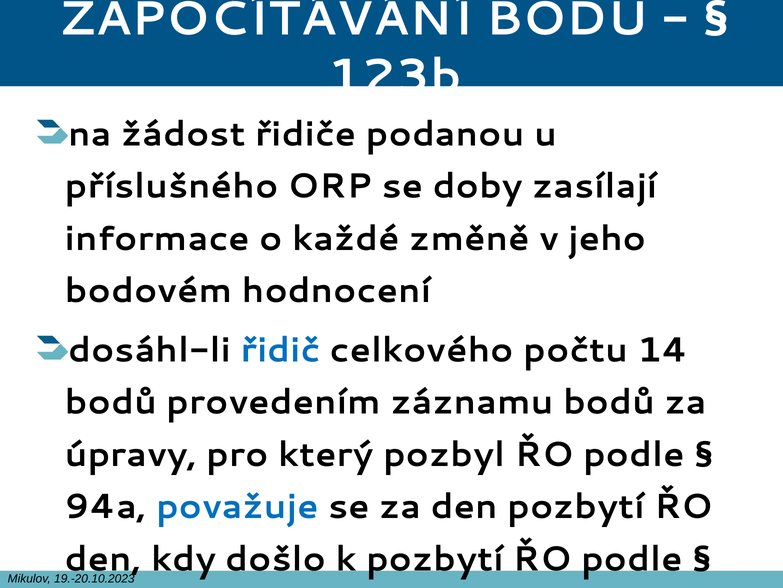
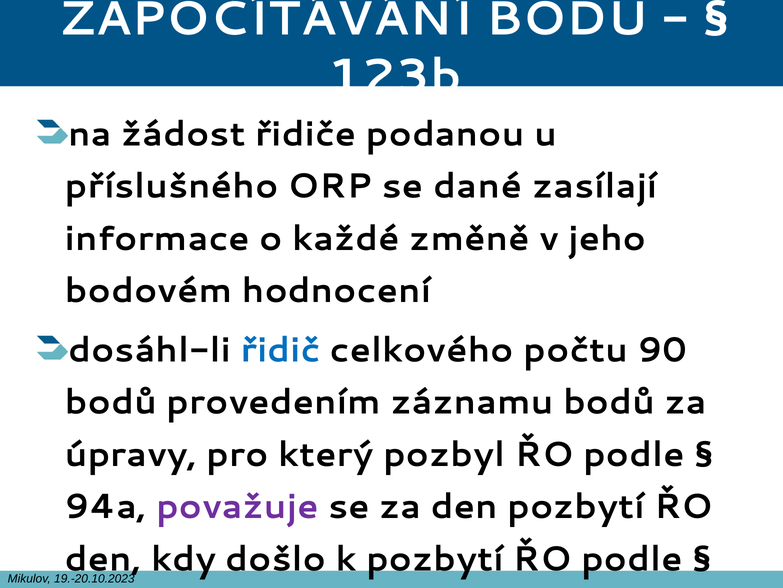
doby: doby -> dané
14: 14 -> 90
považuje colour: blue -> purple
